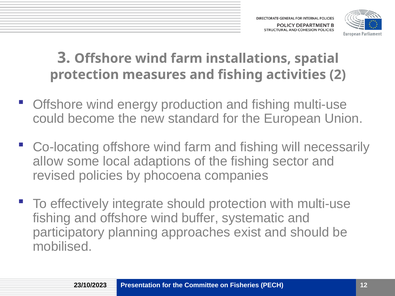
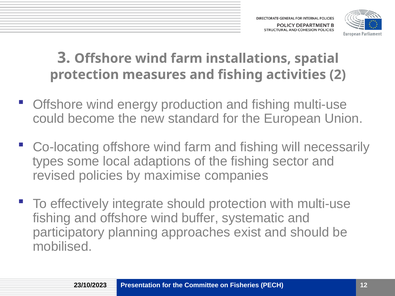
allow: allow -> types
phocoena: phocoena -> maximise
